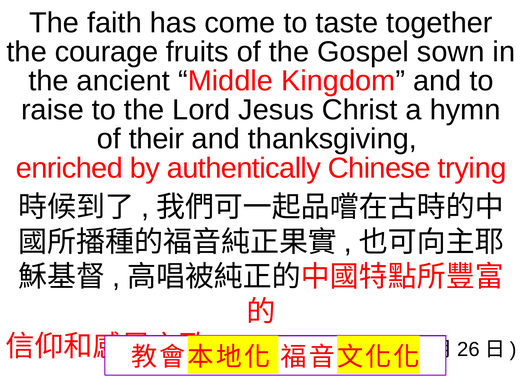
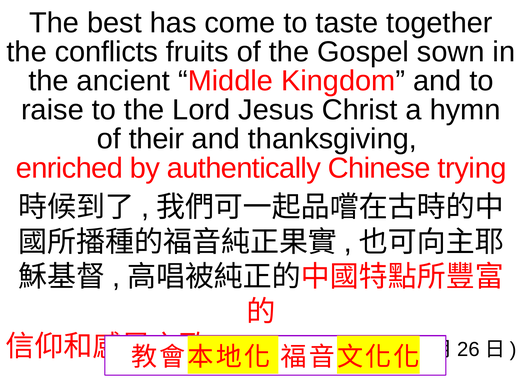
faith: faith -> best
courage: courage -> conflicts
